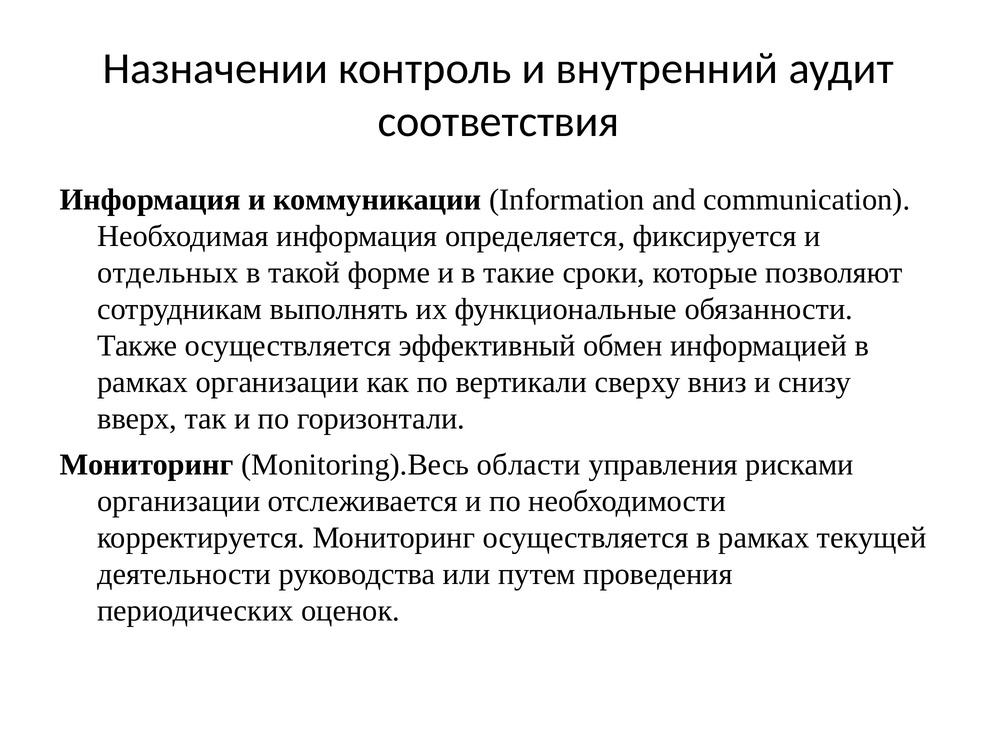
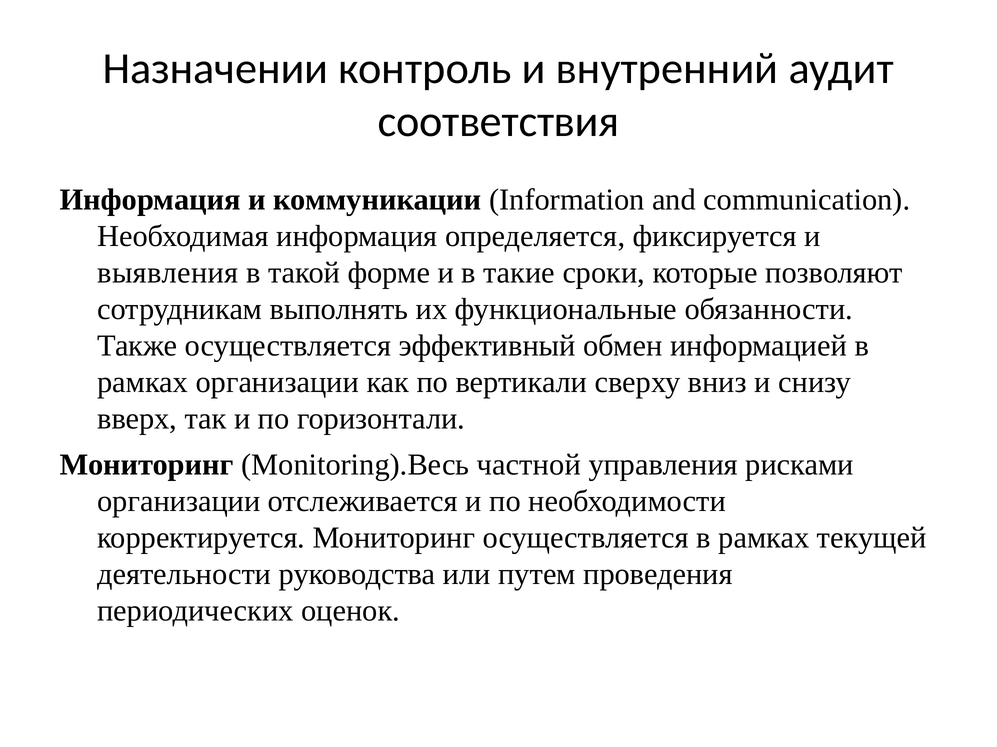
отдельных: отдельных -> выявления
области: области -> частной
